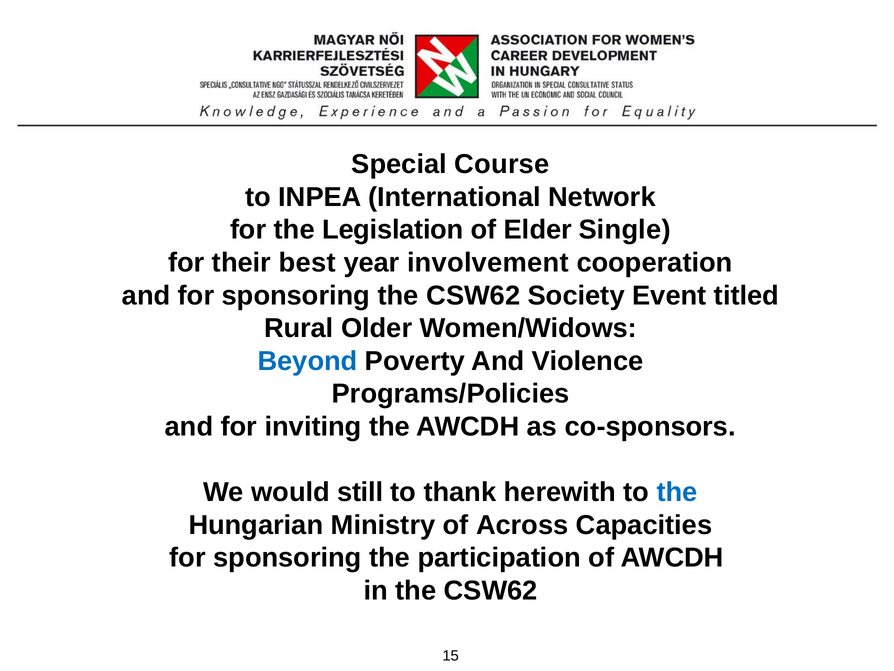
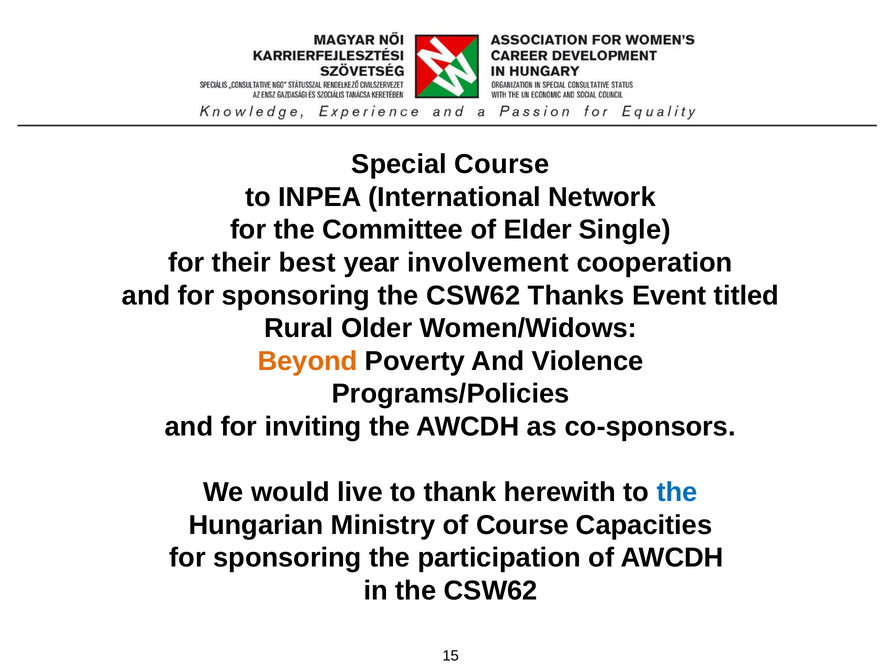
Legislation: Legislation -> Committee
Society: Society -> Thanks
Beyond colour: blue -> orange
still: still -> live
of Across: Across -> Course
